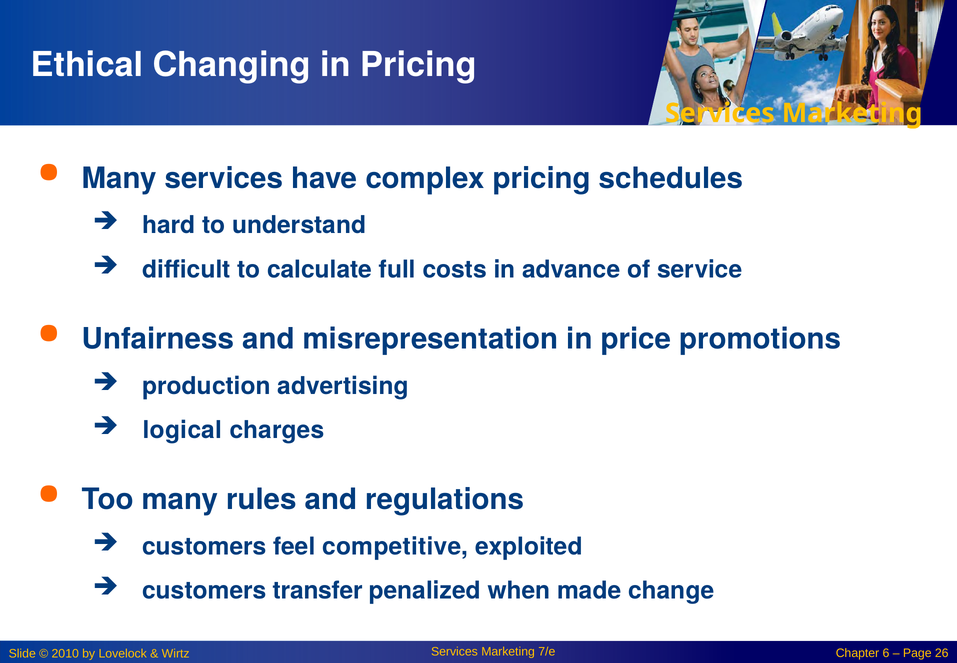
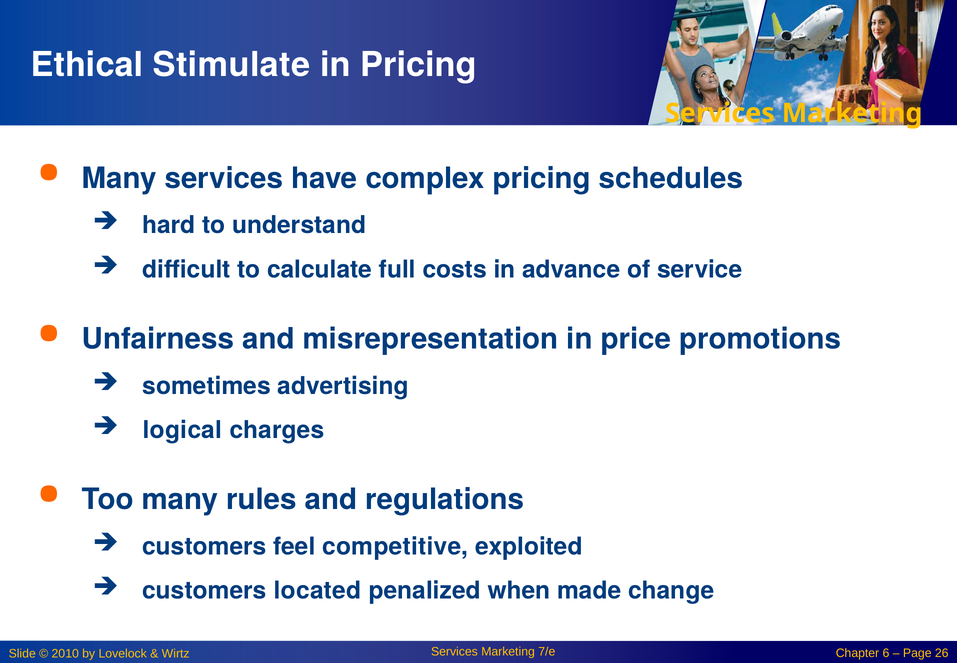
Changing: Changing -> Stimulate
production: production -> sometimes
transfer: transfer -> located
